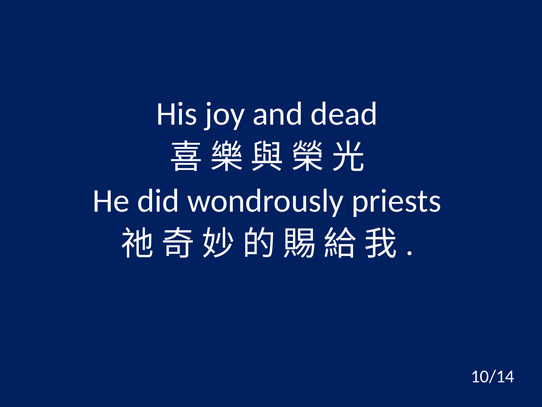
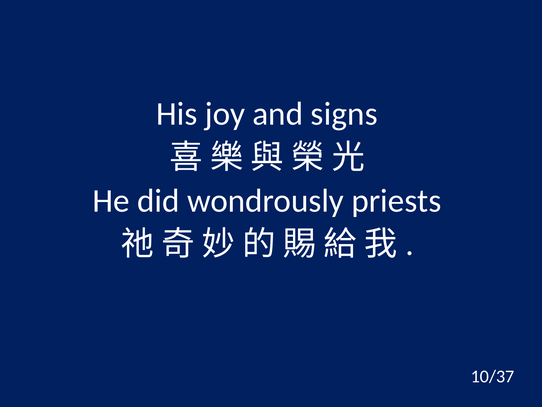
dead: dead -> signs
10/14: 10/14 -> 10/37
